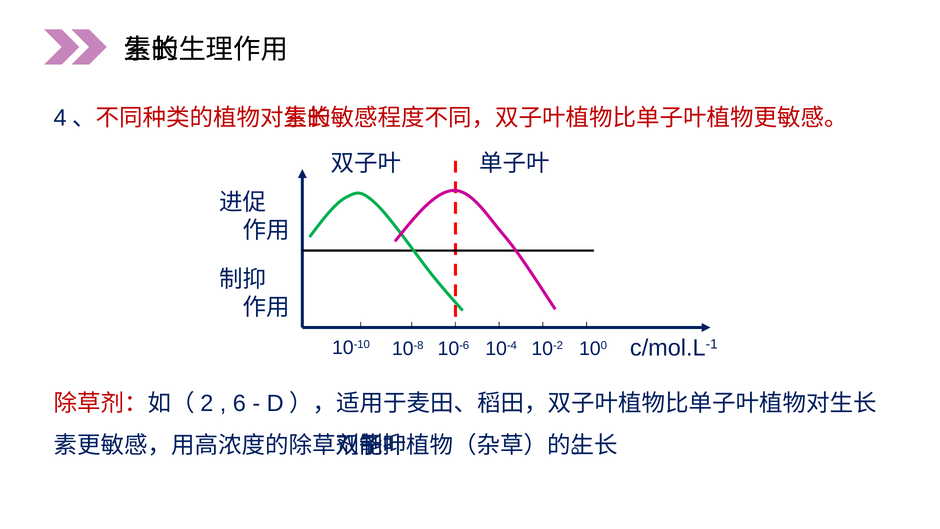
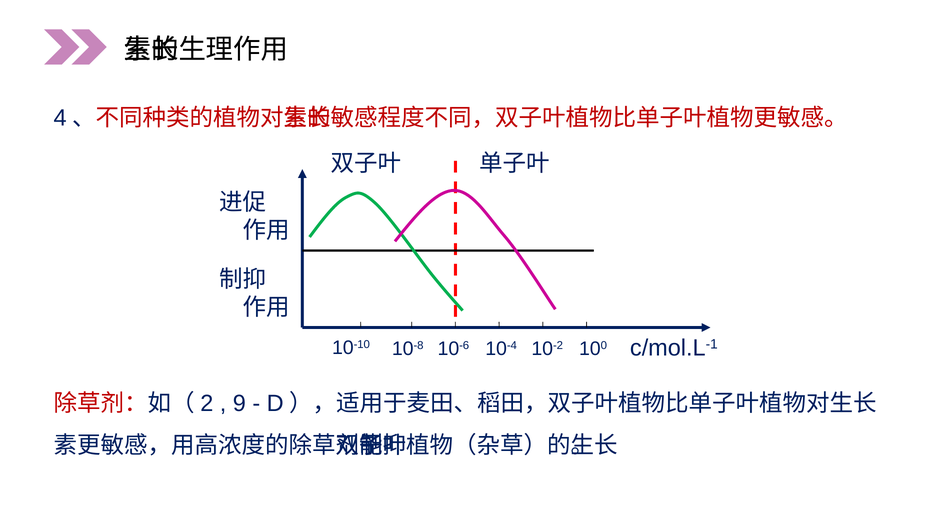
6: 6 -> 9
